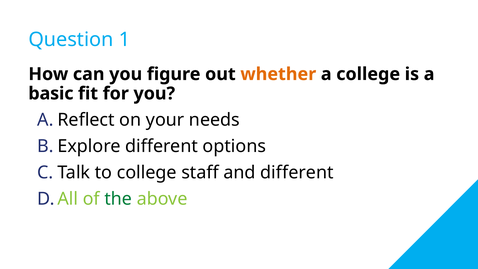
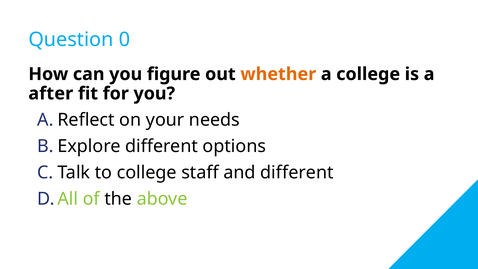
1: 1 -> 0
basic: basic -> after
the colour: green -> black
